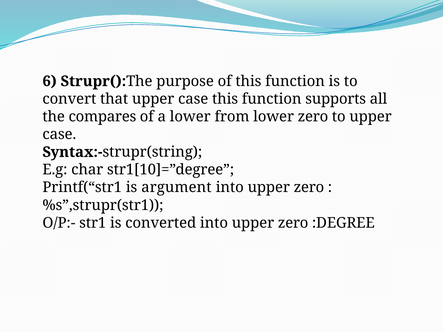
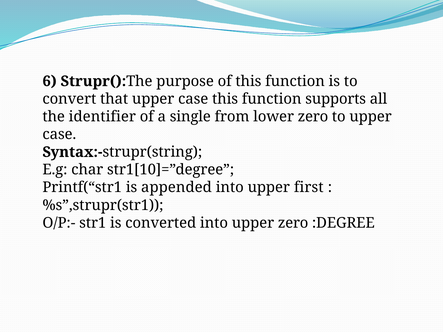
compares: compares -> identifier
a lower: lower -> single
argument: argument -> appended
zero at (309, 188): zero -> first
